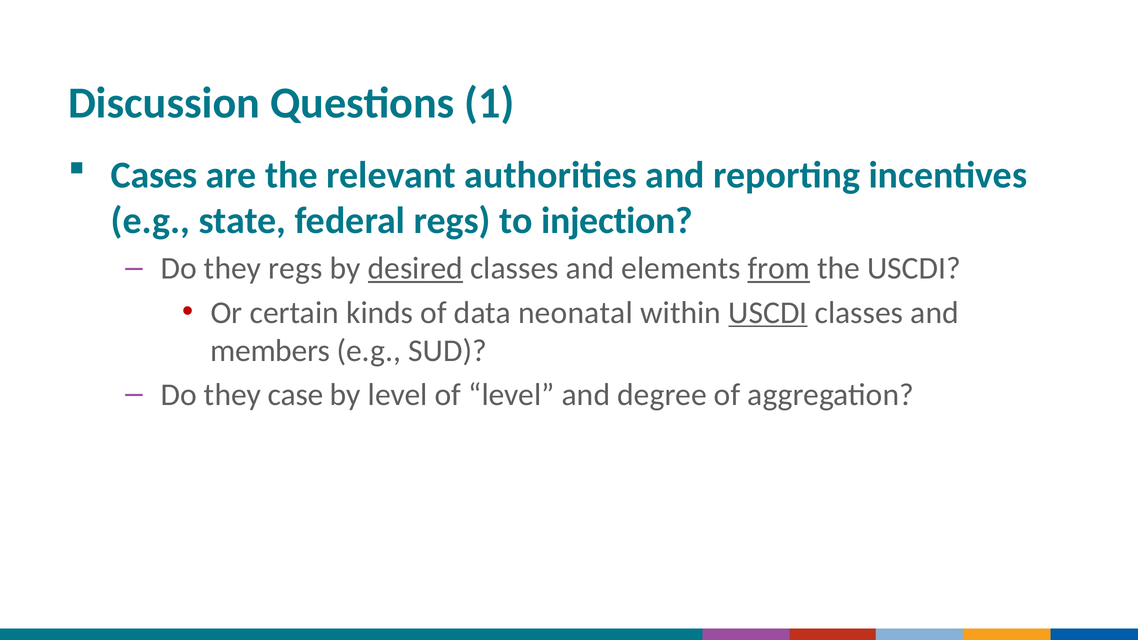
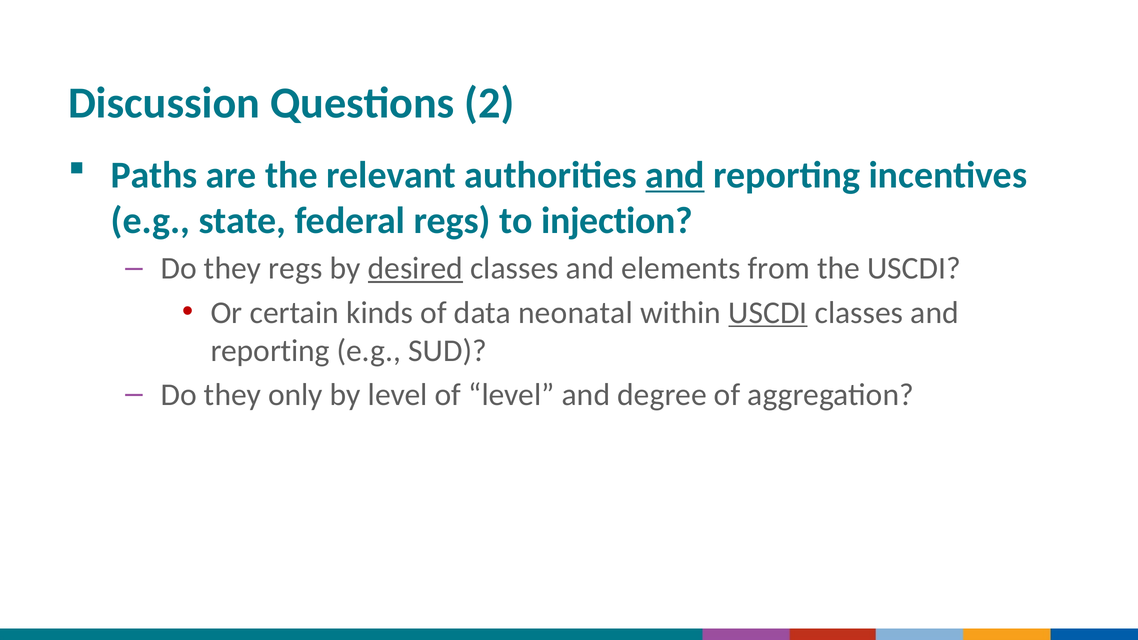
1: 1 -> 2
Cases: Cases -> Paths
and at (675, 175) underline: none -> present
from underline: present -> none
members at (270, 351): members -> reporting
case: case -> only
